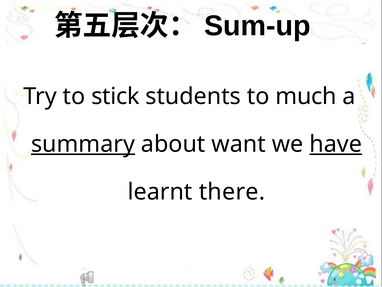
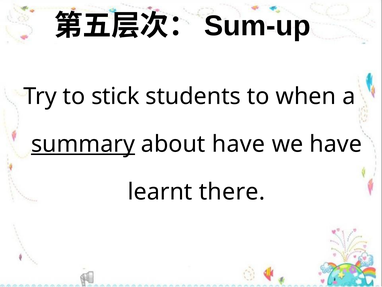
much: much -> when
about want: want -> have
have at (336, 144) underline: present -> none
